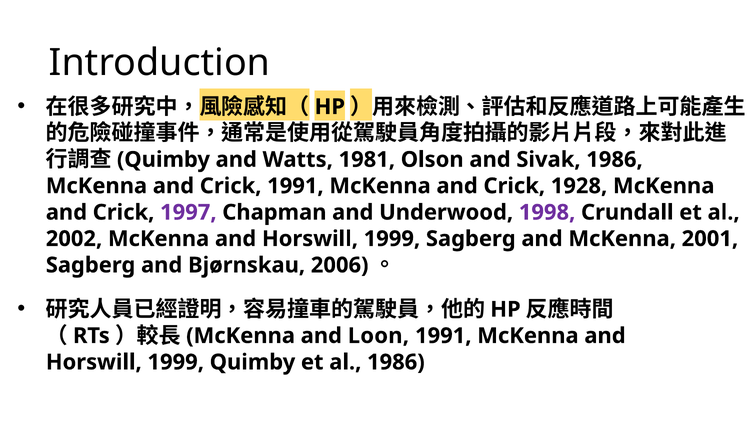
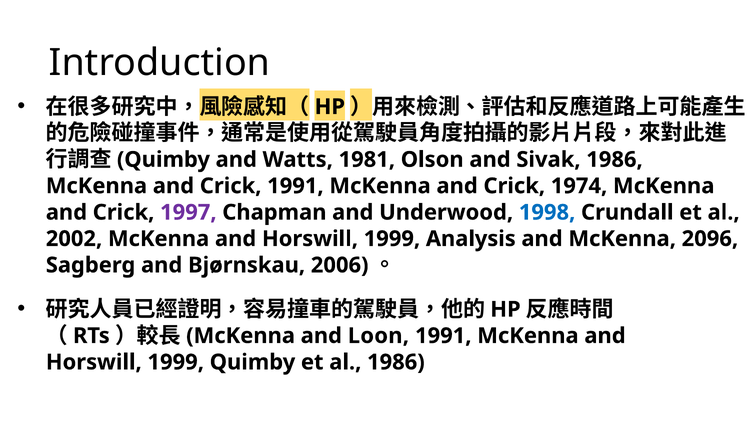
1928: 1928 -> 1974
1998 colour: purple -> blue
1999 Sagberg: Sagberg -> Analysis
2001: 2001 -> 2096
